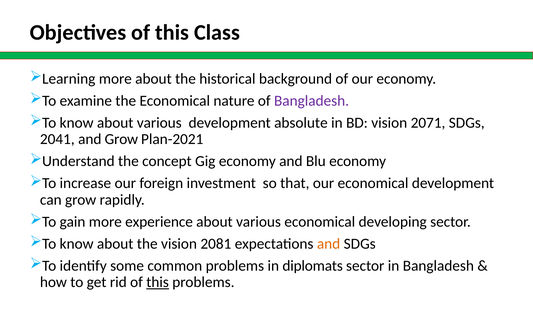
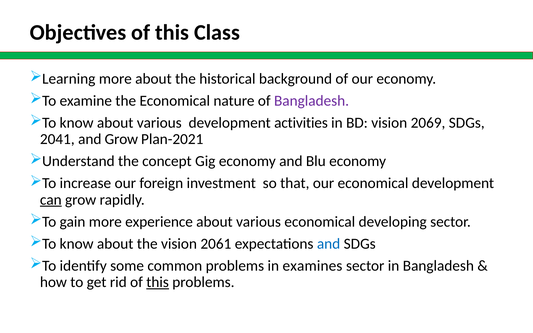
absolute: absolute -> activities
2071: 2071 -> 2069
can underline: none -> present
2081: 2081 -> 2061
and at (329, 244) colour: orange -> blue
diplomats: diplomats -> examines
